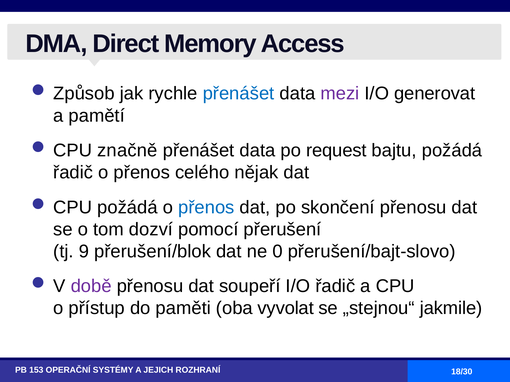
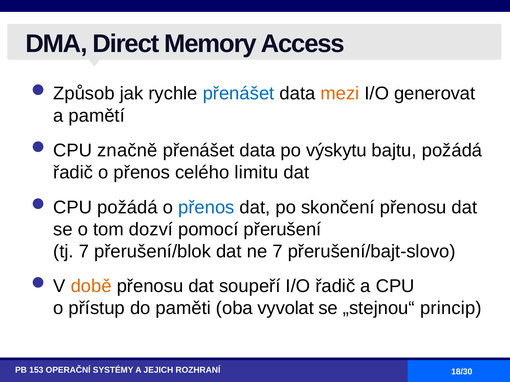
mezi colour: purple -> orange
request: request -> výskytu
nějak: nějak -> limitu
tj 9: 9 -> 7
ne 0: 0 -> 7
době colour: purple -> orange
jakmile: jakmile -> princip
